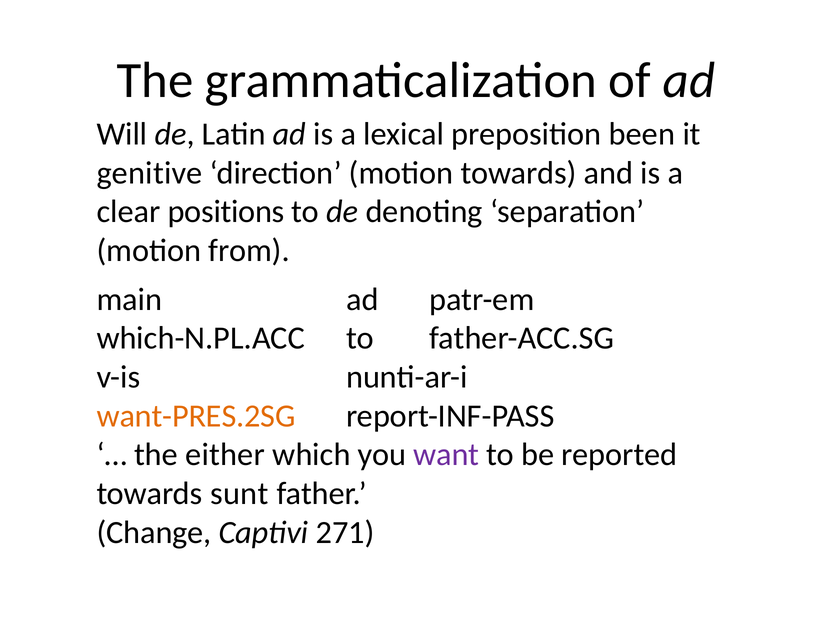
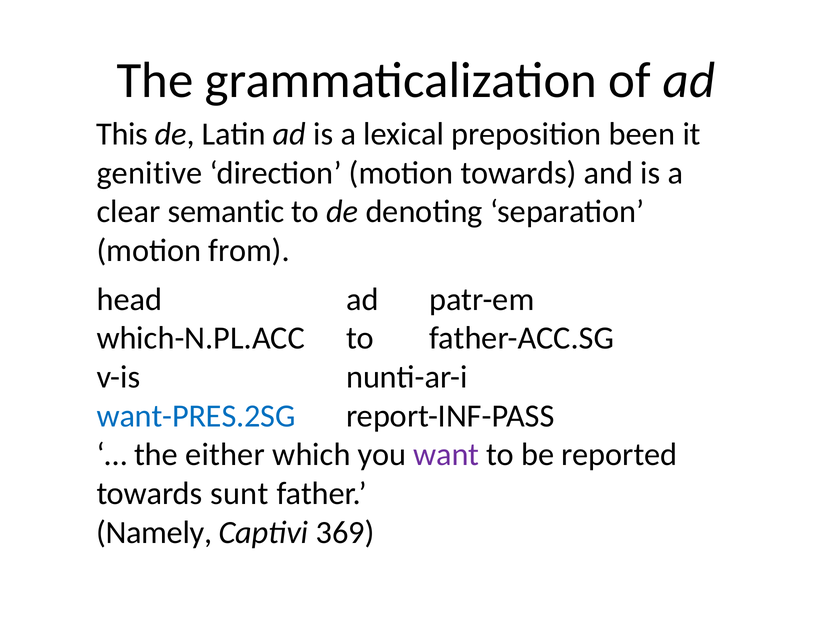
Will: Will -> This
positions: positions -> semantic
main: main -> head
want-PRES.2SG colour: orange -> blue
Change: Change -> Namely
271: 271 -> 369
